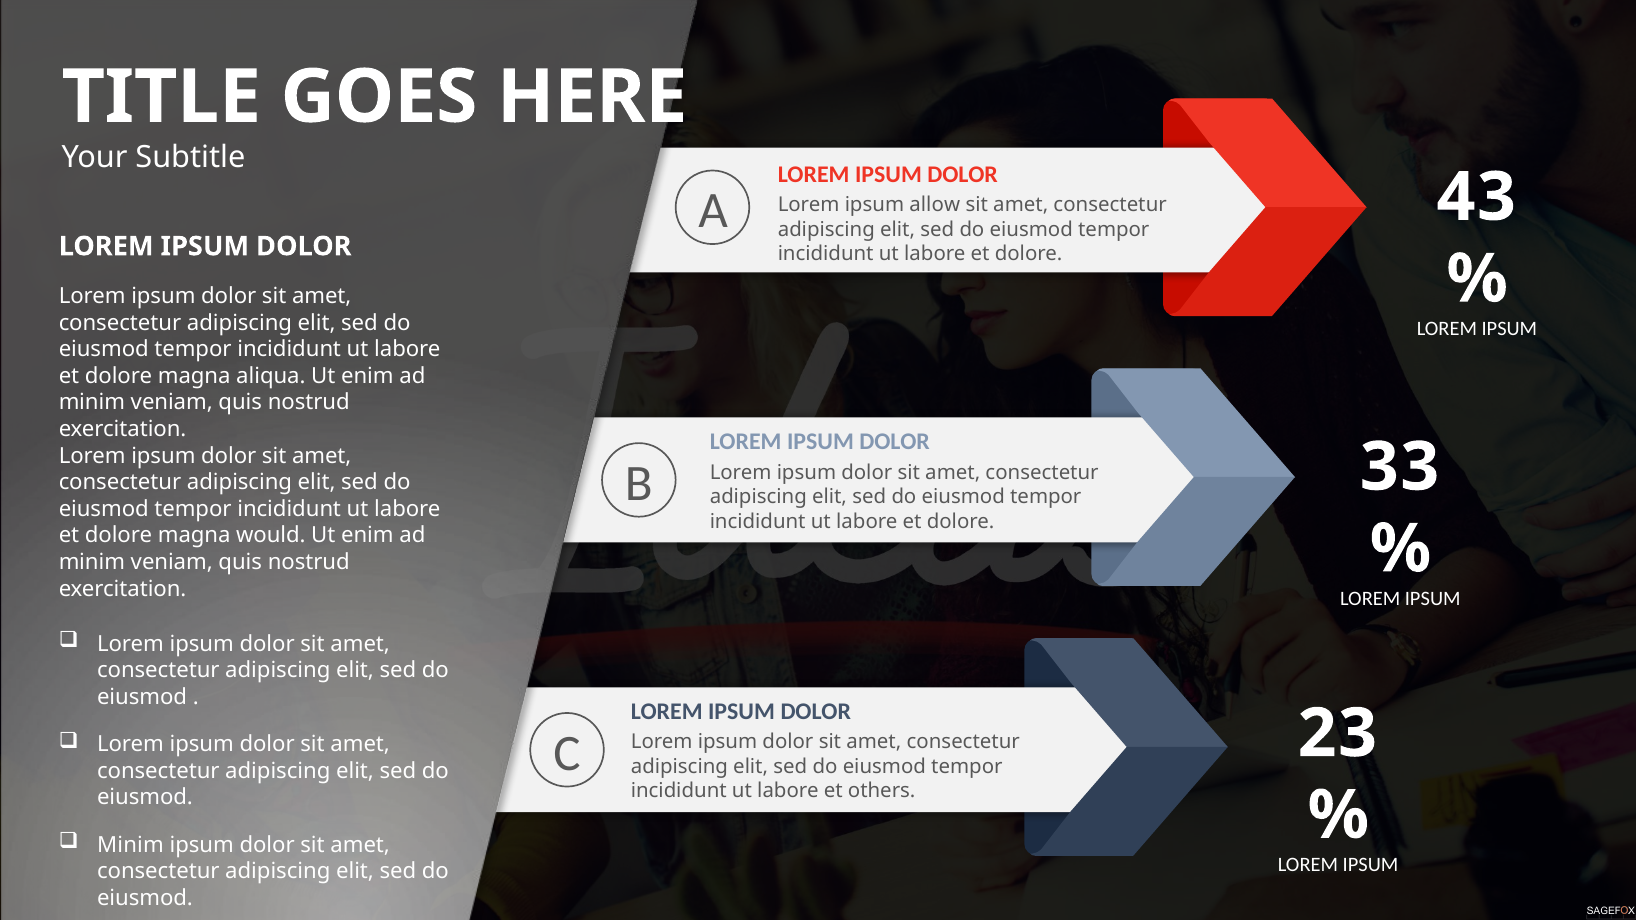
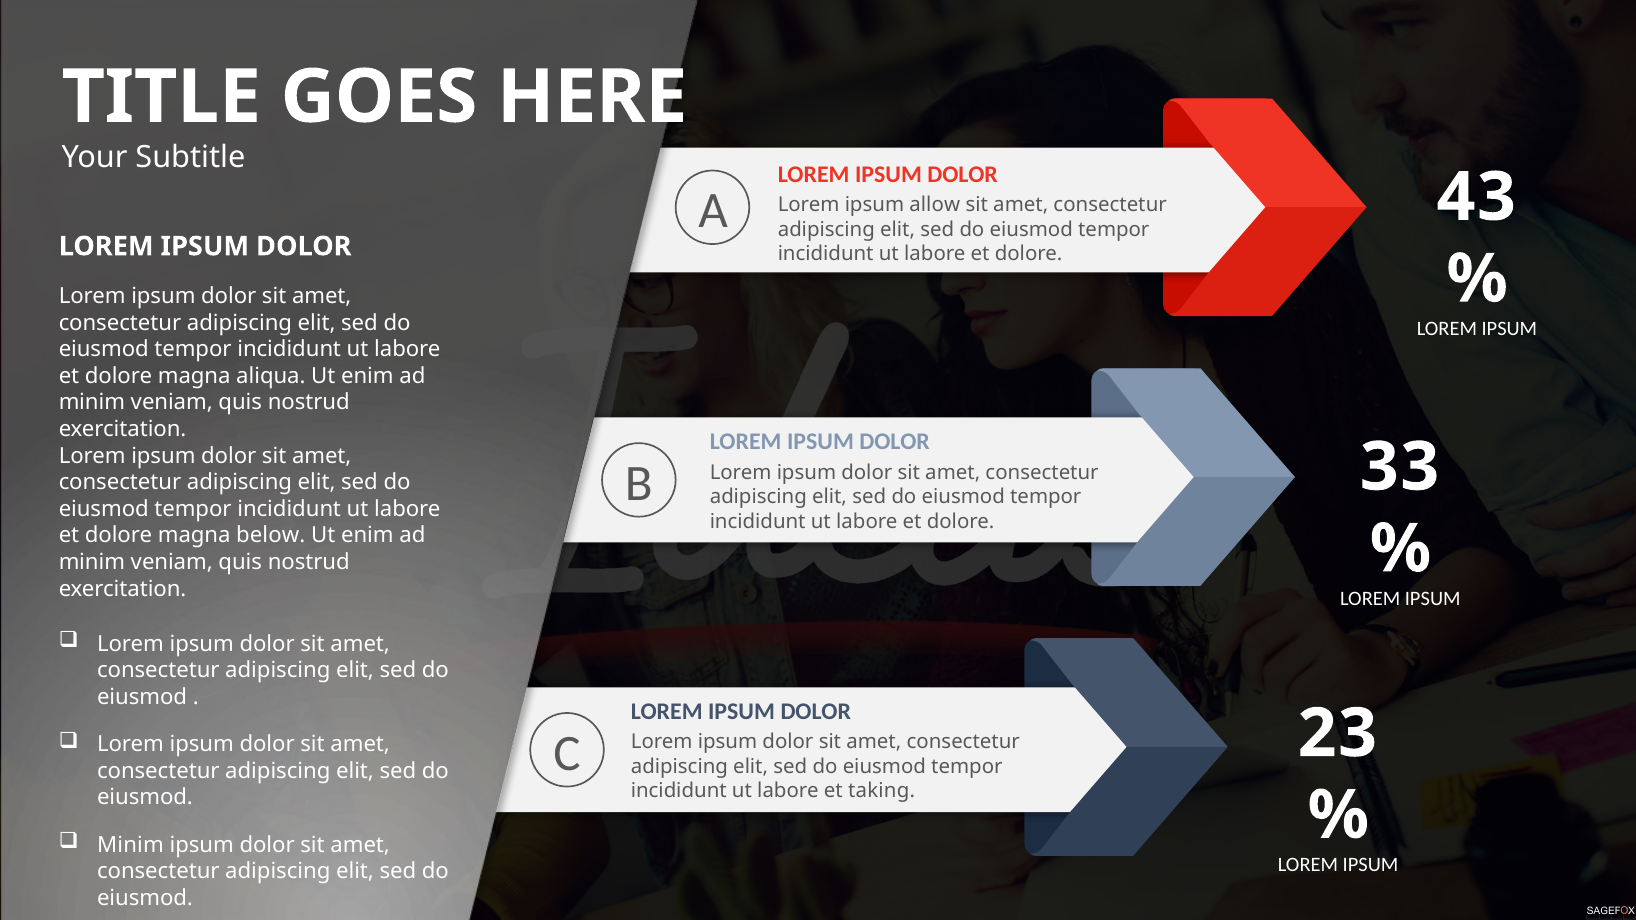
would: would -> below
others: others -> taking
